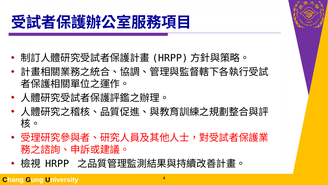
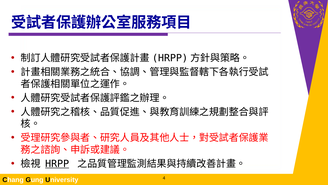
HRPP underline: none -> present
